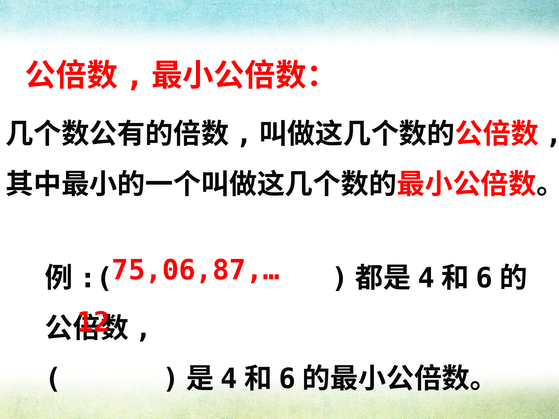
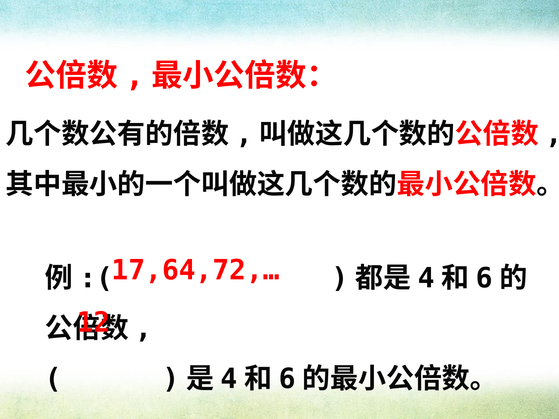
75,06,87,…: 75,06,87,… -> 17,64,72,…
